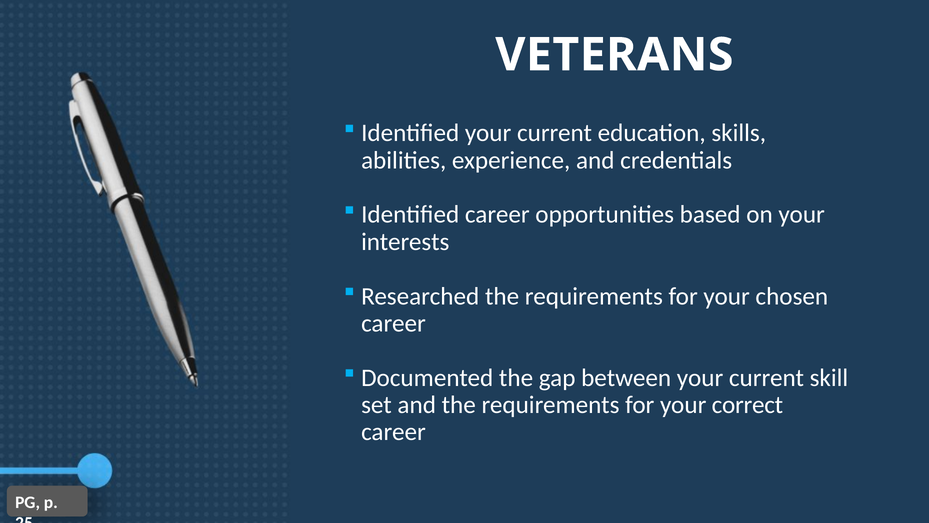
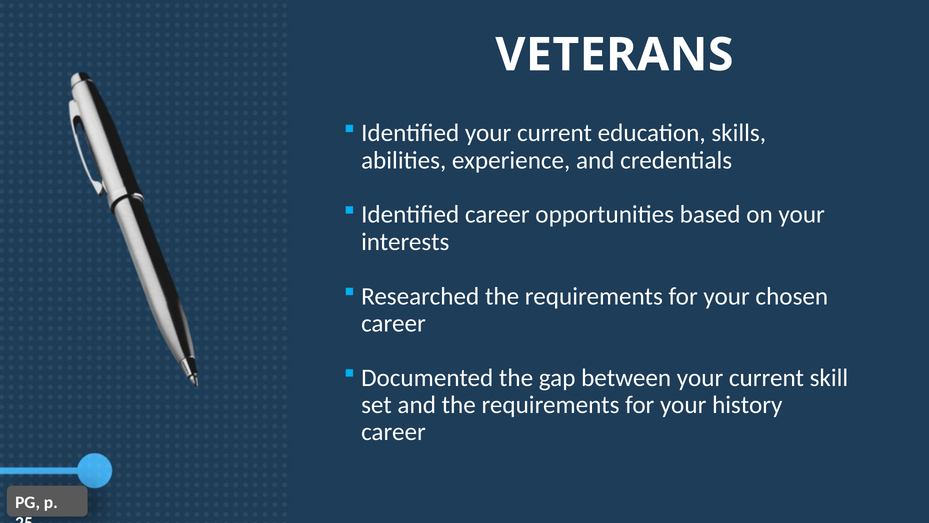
correct: correct -> history
